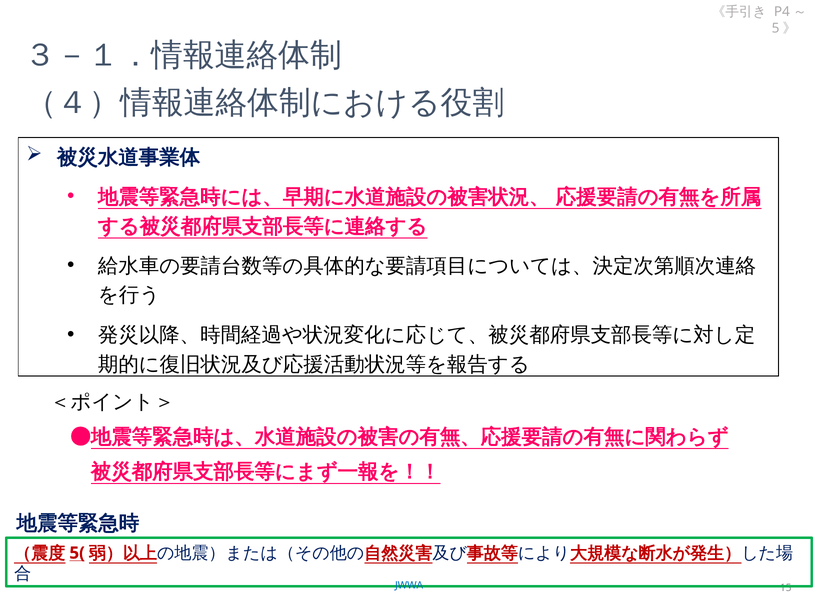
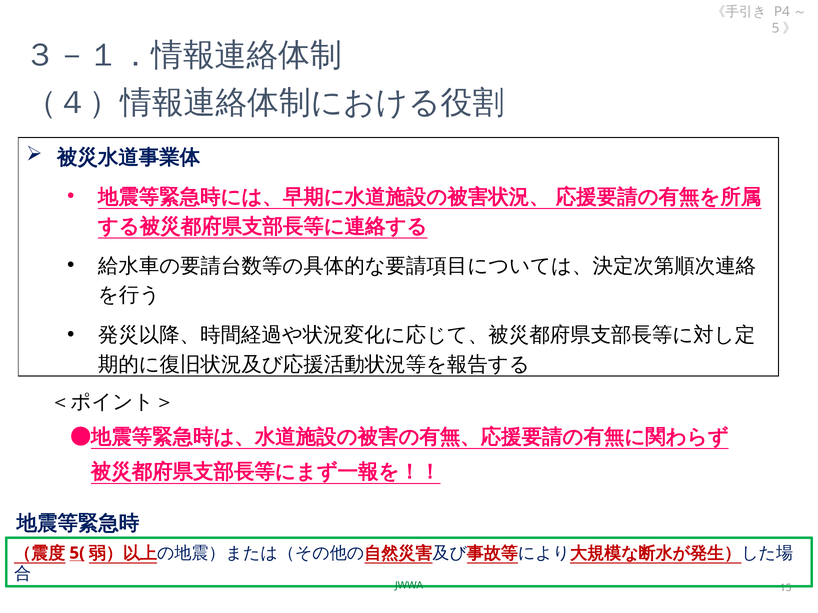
JWWA colour: blue -> green
